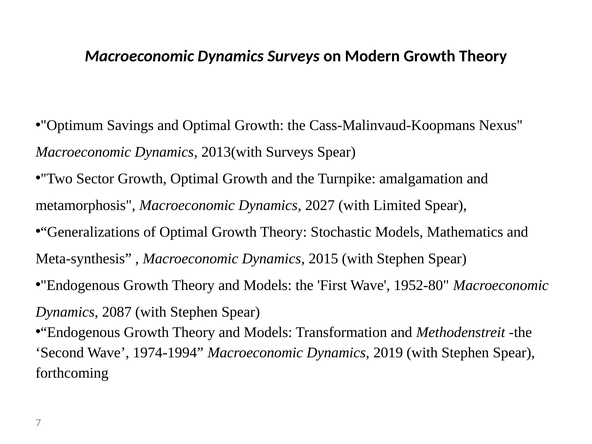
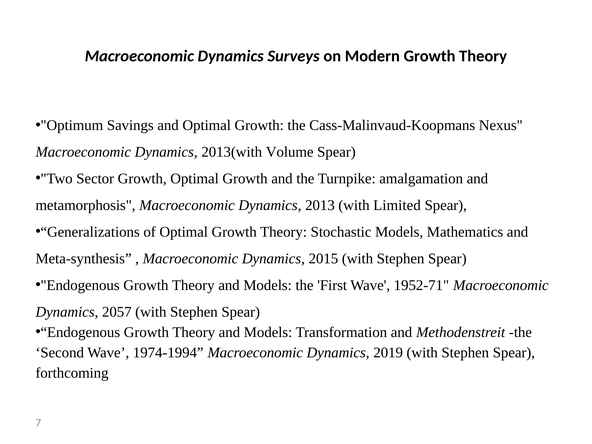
2013(with Surveys: Surveys -> Volume
2027: 2027 -> 2013
1952-80: 1952-80 -> 1952-71
2087: 2087 -> 2057
